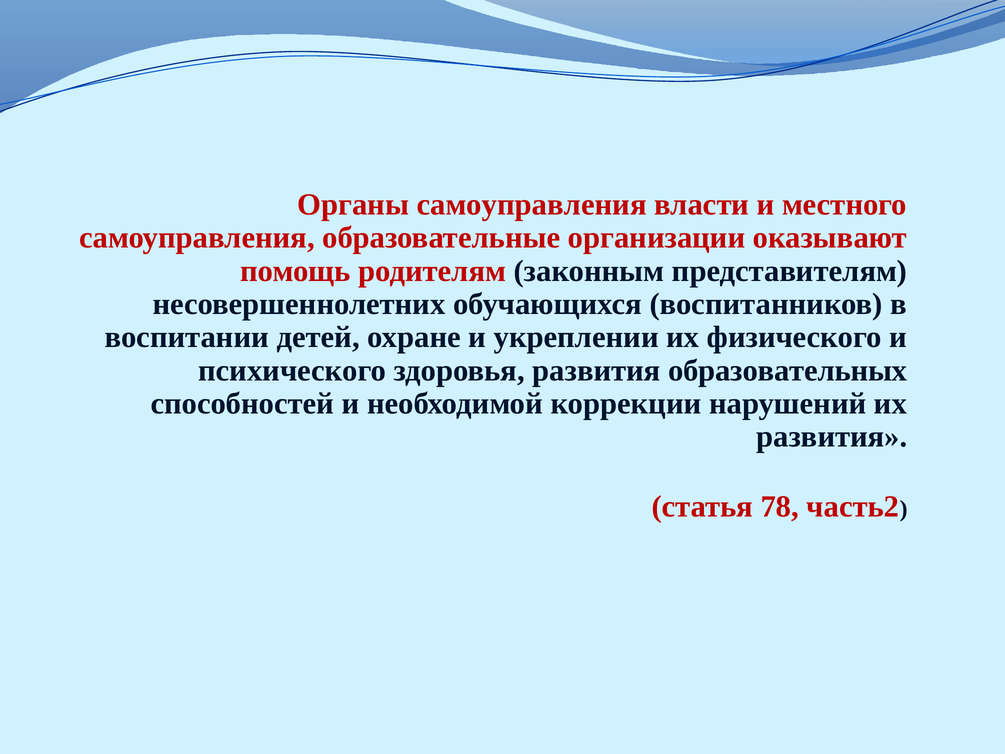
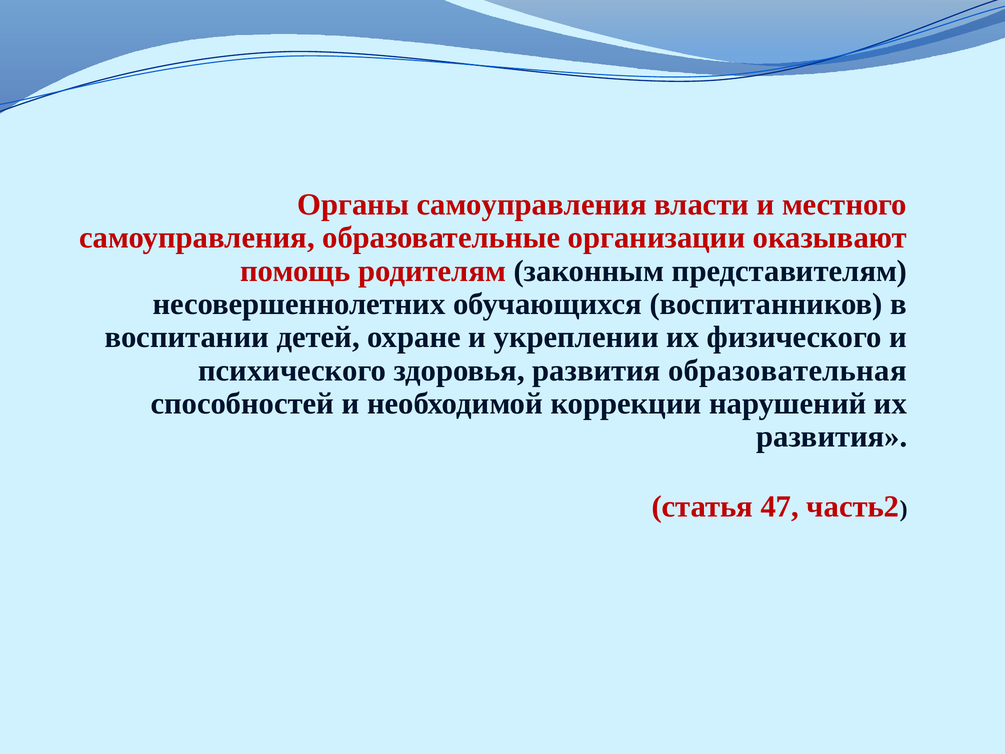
образовательных: образовательных -> образовательная
78: 78 -> 47
